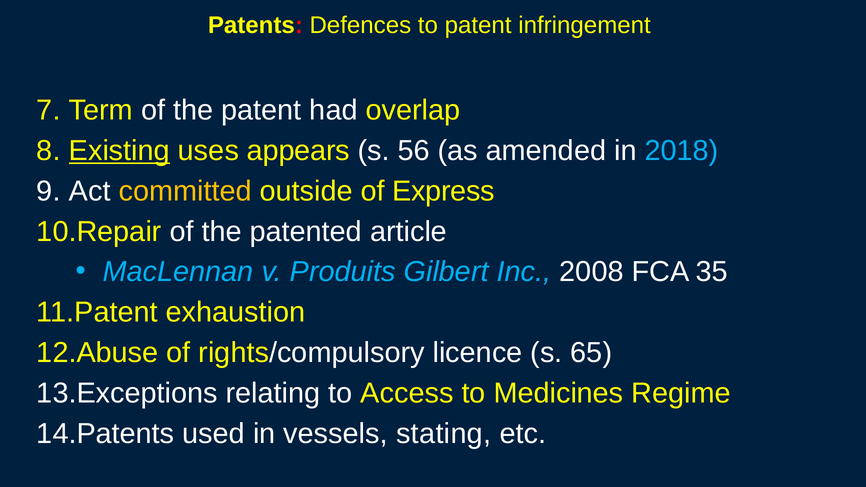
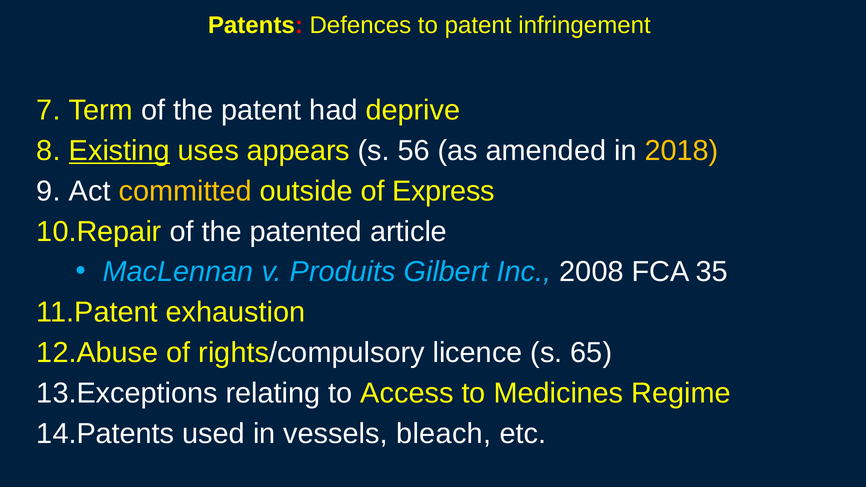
overlap: overlap -> deprive
2018 colour: light blue -> yellow
stating: stating -> bleach
